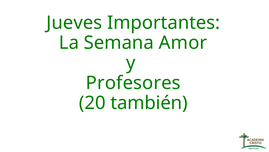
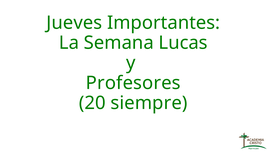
Amor: Amor -> Lucas
también: también -> siempre
